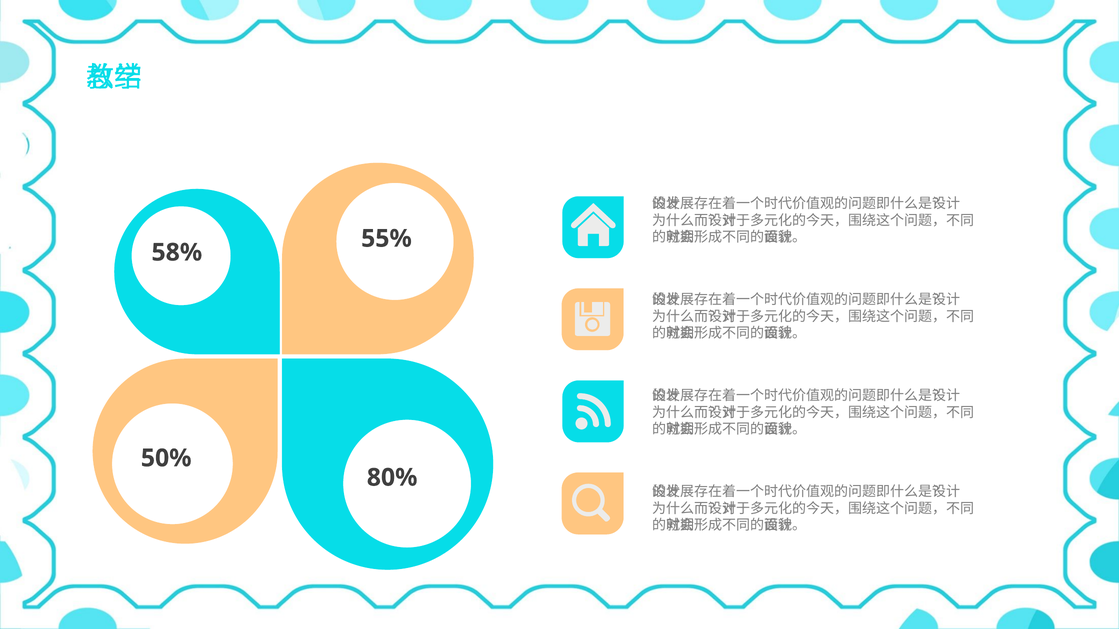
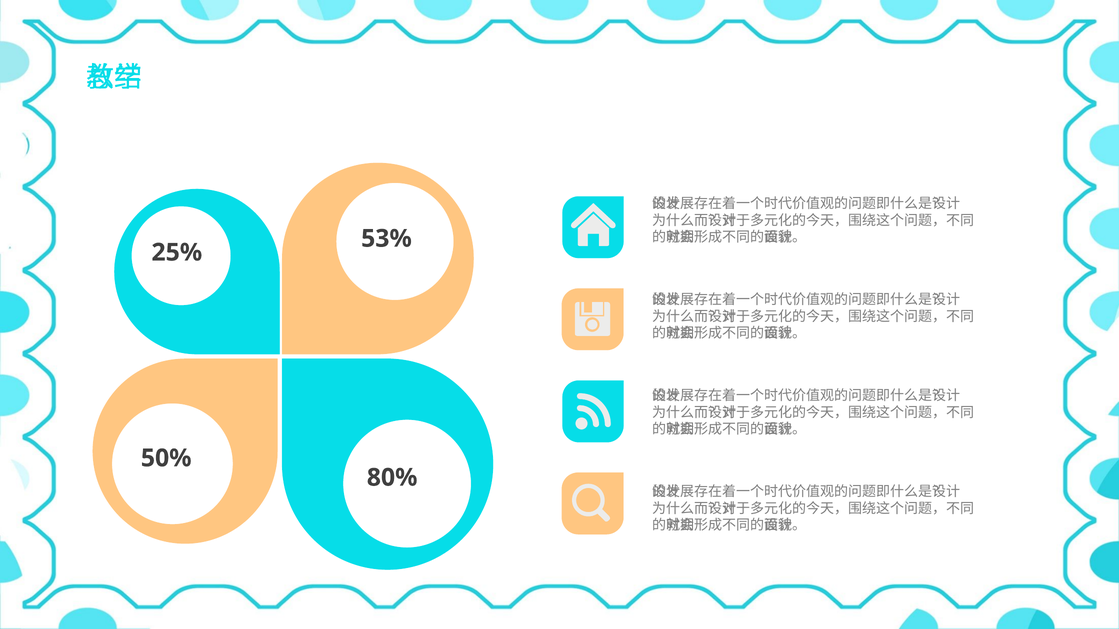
55%: 55% -> 53%
58%: 58% -> 25%
